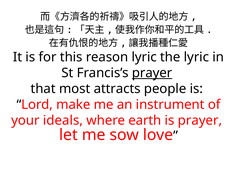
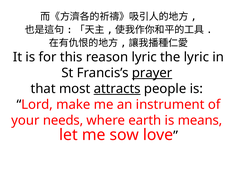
attracts underline: none -> present
ideals: ideals -> needs
is prayer: prayer -> means
